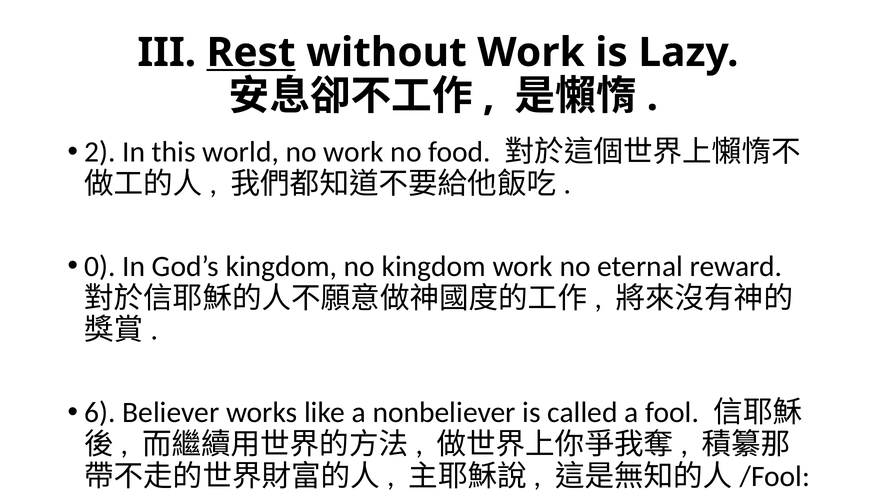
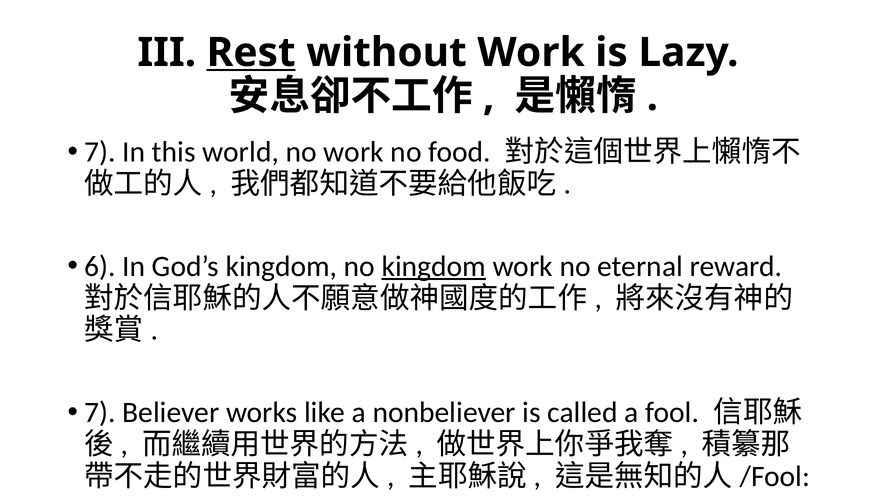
2 at (100, 152): 2 -> 7
0: 0 -> 6
kingdom at (434, 266) underline: none -> present
6 at (100, 413): 6 -> 7
